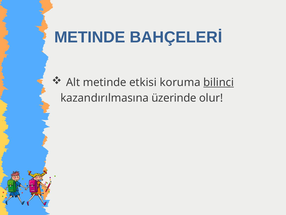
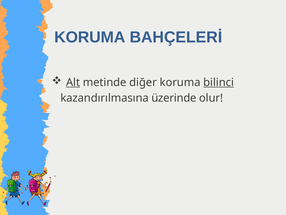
METINDE at (90, 37): METINDE -> KORUMA
Alt underline: none -> present
etkisi: etkisi -> diğer
